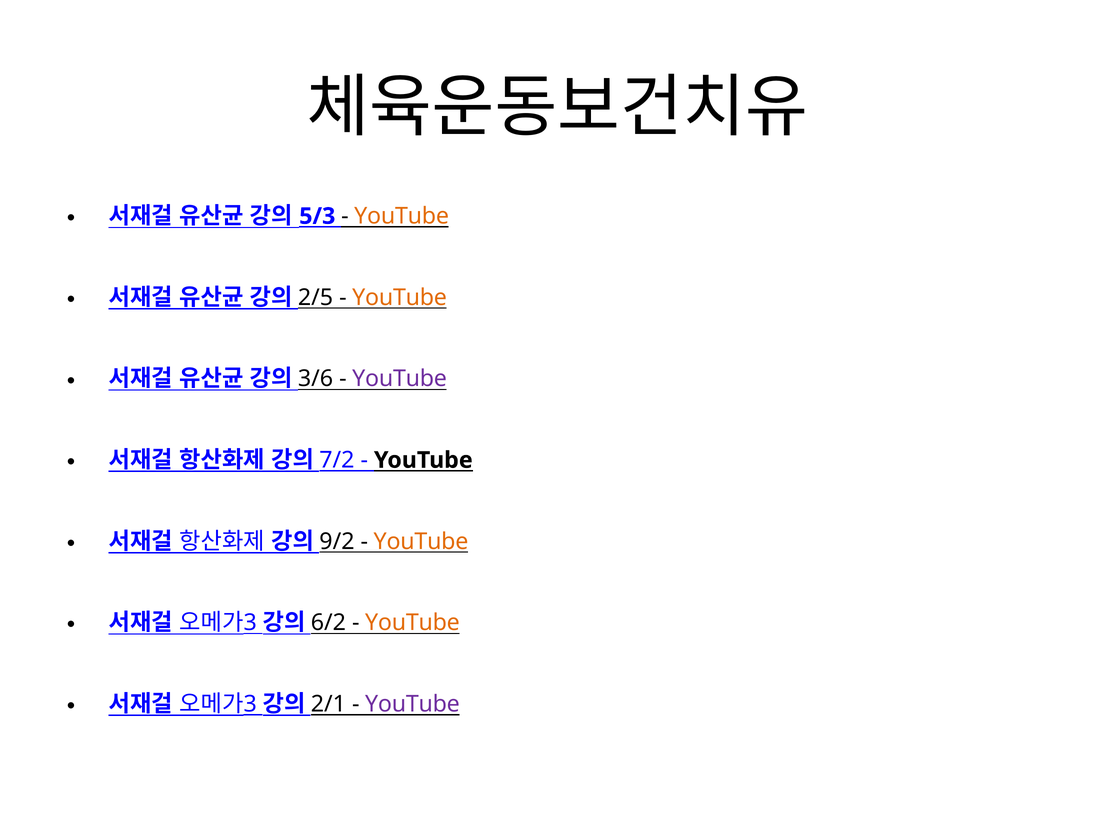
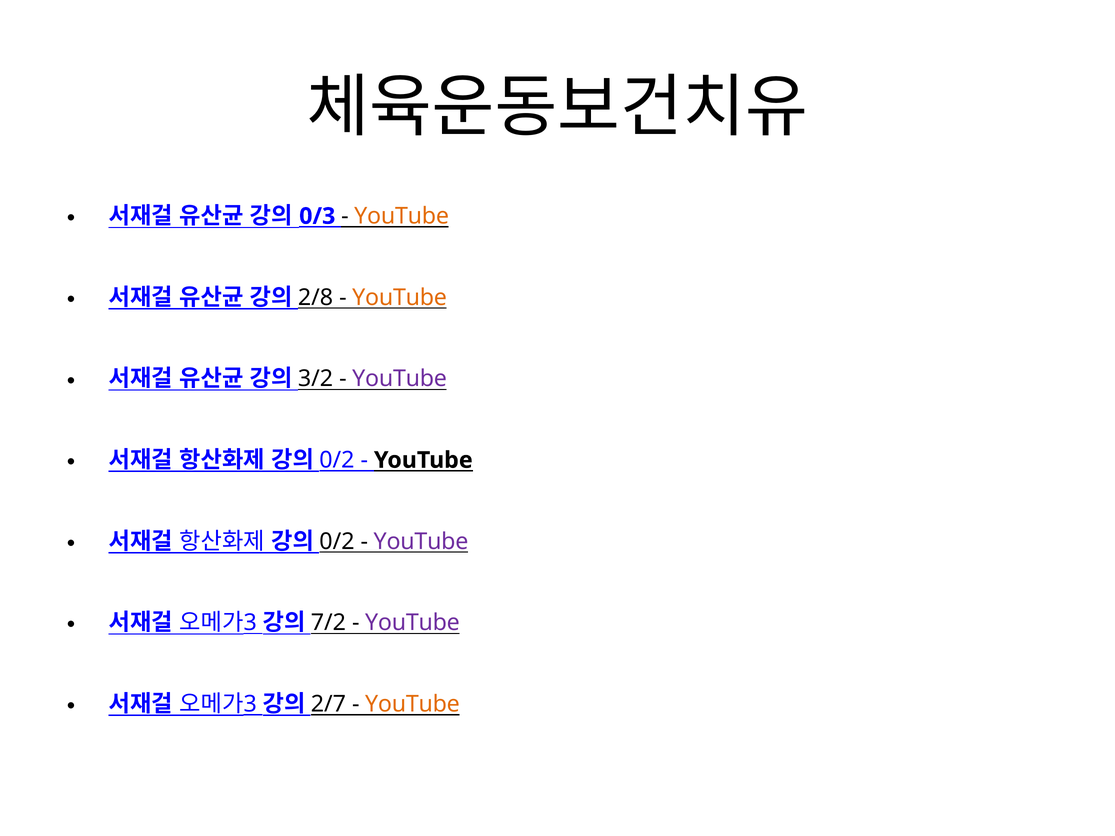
5/3: 5/3 -> 0/3
2/5: 2/5 -> 2/8
3/6: 3/6 -> 3/2
7/2 at (337, 460): 7/2 -> 0/2
9/2 at (337, 542): 9/2 -> 0/2
YouTube at (421, 542) colour: orange -> purple
6/2: 6/2 -> 7/2
YouTube at (412, 623) colour: orange -> purple
2/1: 2/1 -> 2/7
YouTube at (412, 704) colour: purple -> orange
